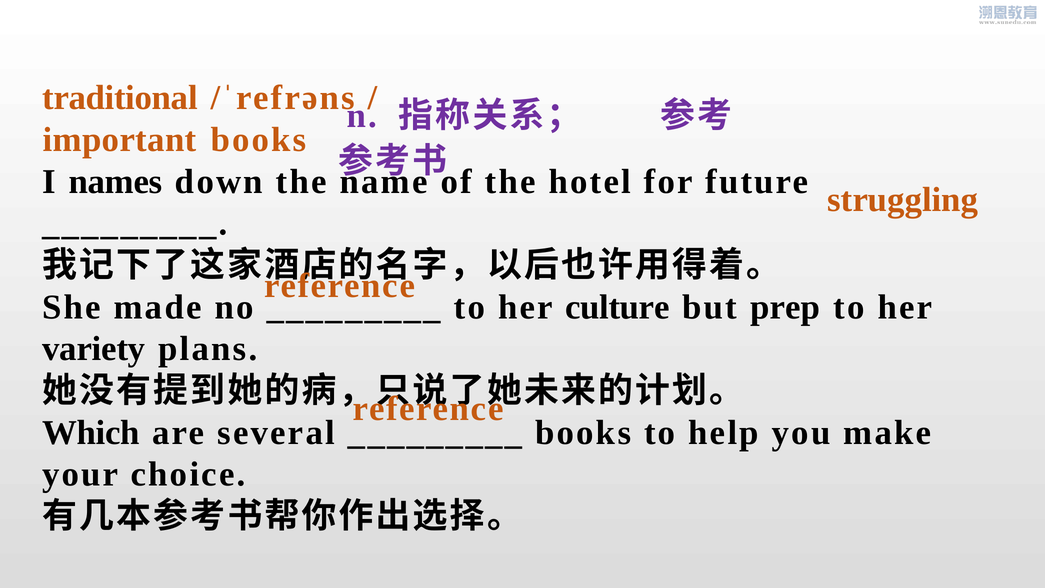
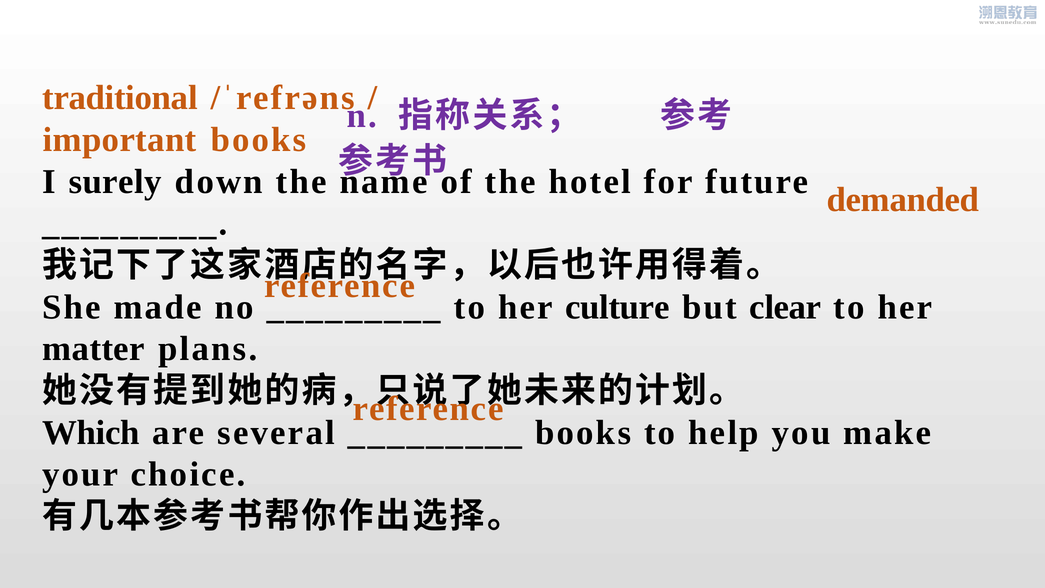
names: names -> surely
struggling: struggling -> demanded
prep: prep -> clear
variety: variety -> matter
